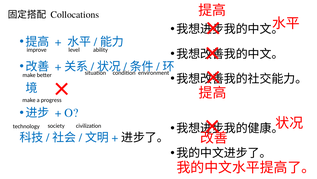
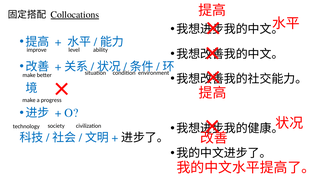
Collocations underline: none -> present
